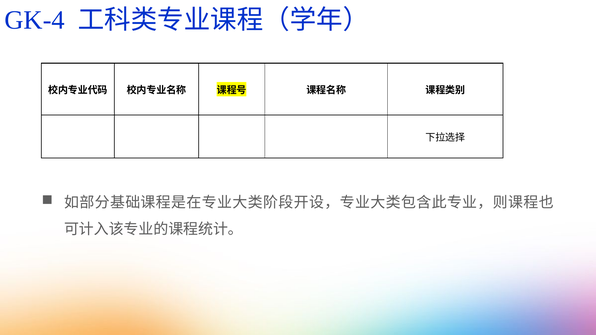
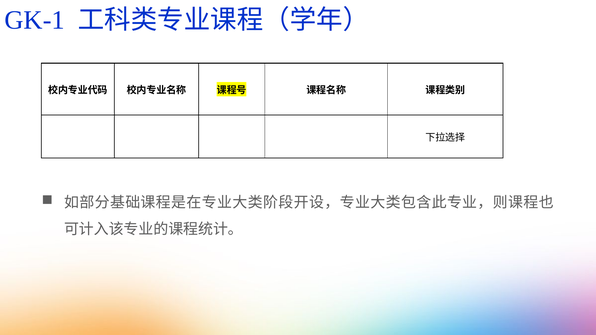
GK-4: GK-4 -> GK-1
